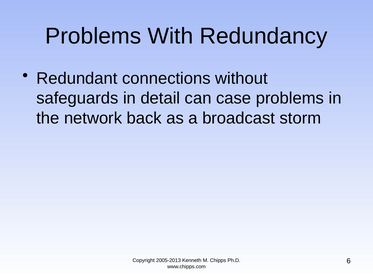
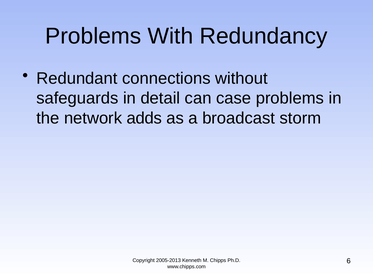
back: back -> adds
